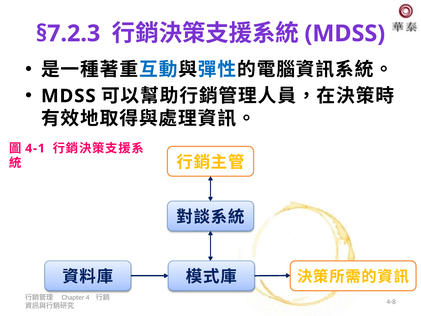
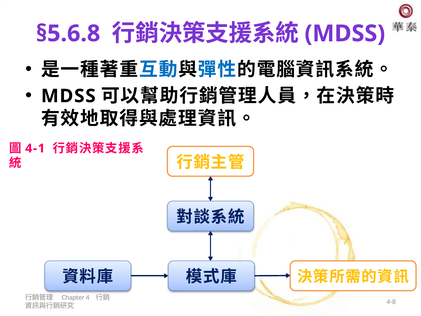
§7.2.3: §7.2.3 -> §5.6.8
